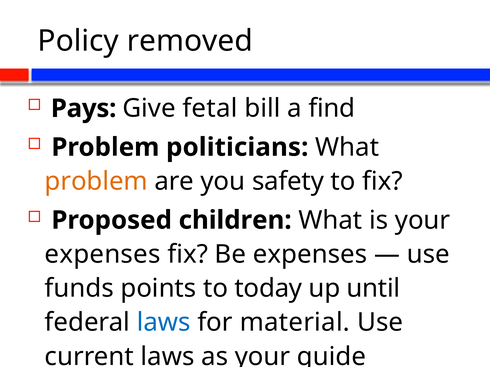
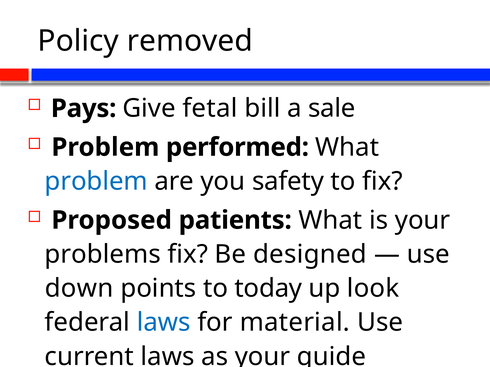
find: find -> sale
politicians: politicians -> performed
problem at (96, 182) colour: orange -> blue
children: children -> patients
expenses at (103, 255): expenses -> problems
Be expenses: expenses -> designed
funds: funds -> down
until: until -> look
